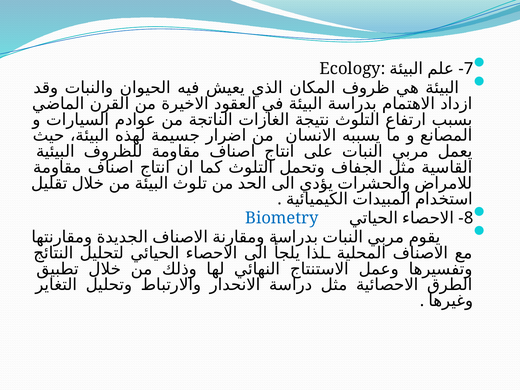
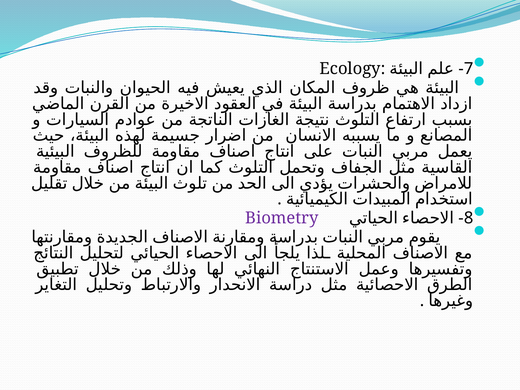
Biometry colour: blue -> purple
